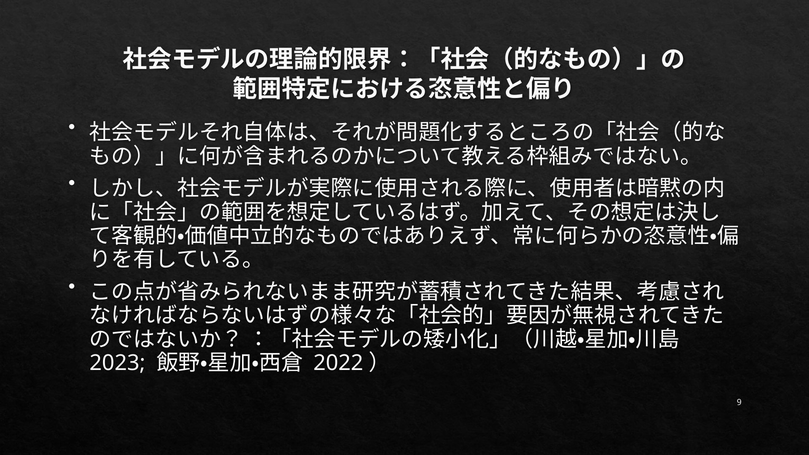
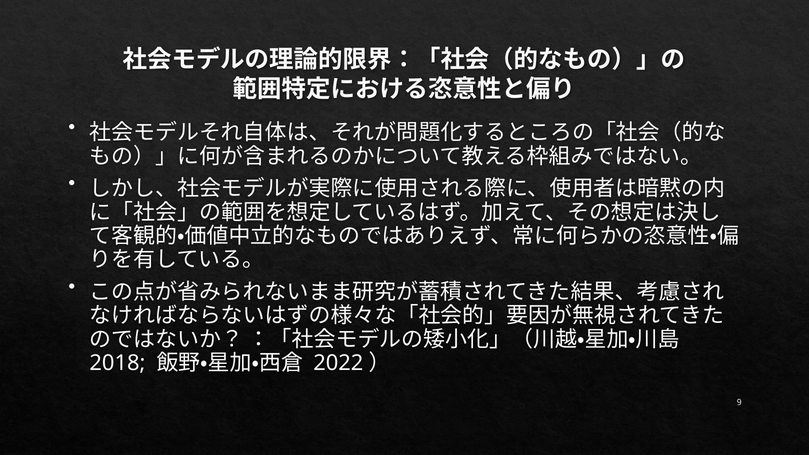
2023: 2023 -> 2018
